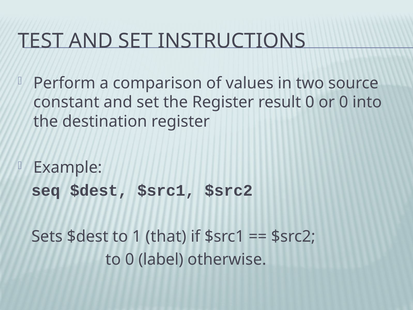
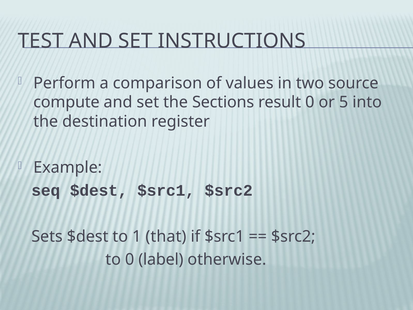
constant: constant -> compute
the Register: Register -> Sections
or 0: 0 -> 5
